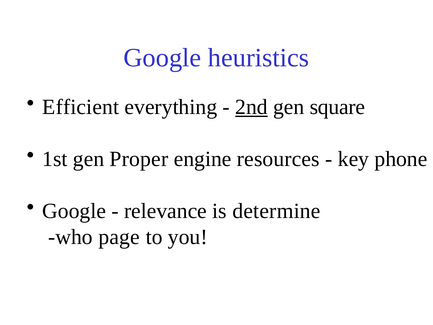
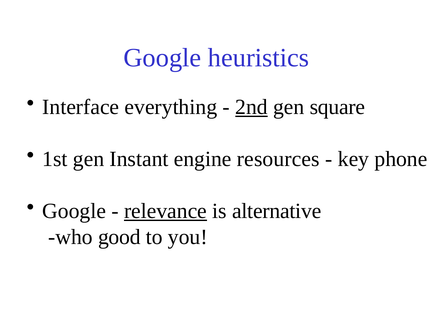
Efficient: Efficient -> Interface
Proper: Proper -> Instant
relevance underline: none -> present
determine: determine -> alternative
page: page -> good
